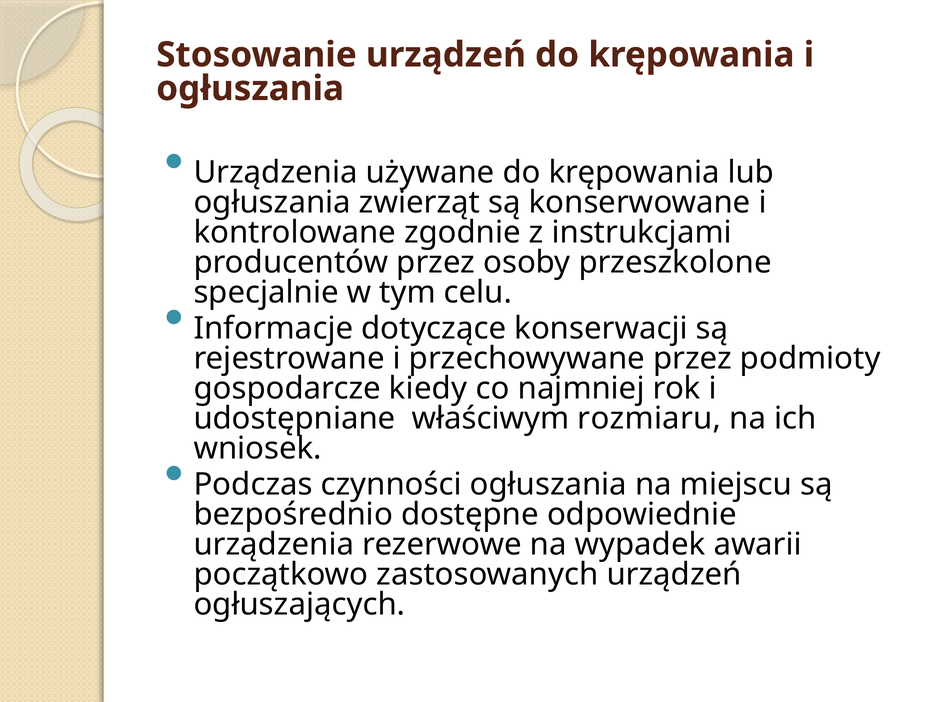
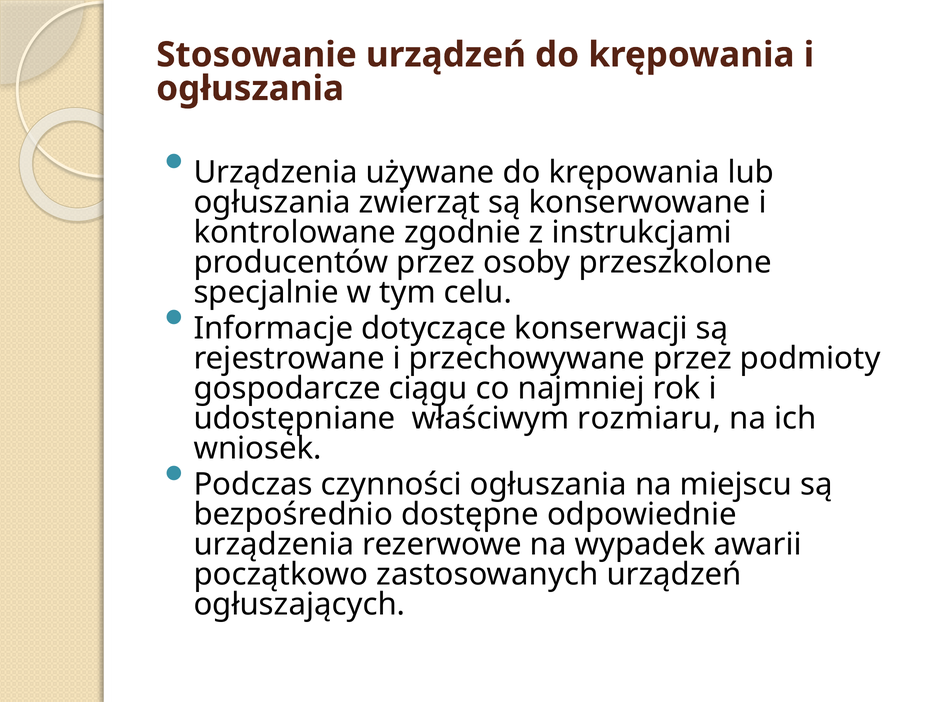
kiedy: kiedy -> ciągu
